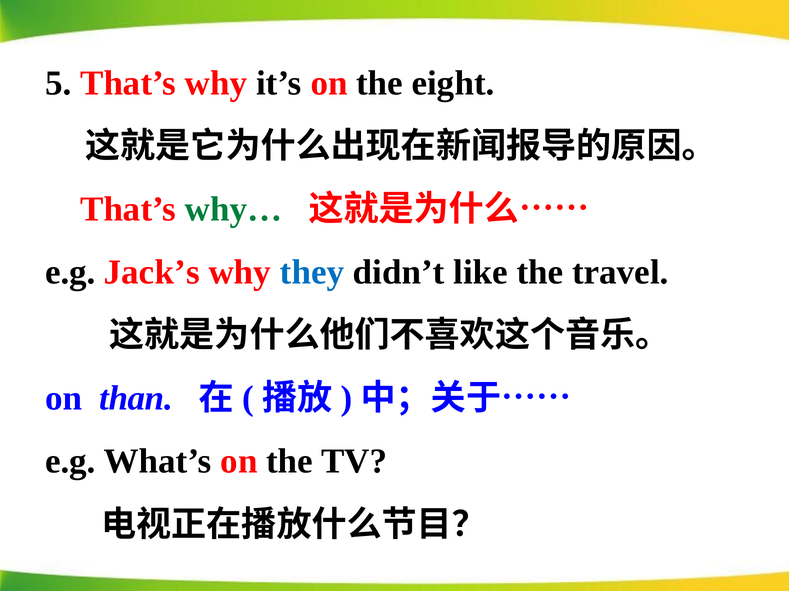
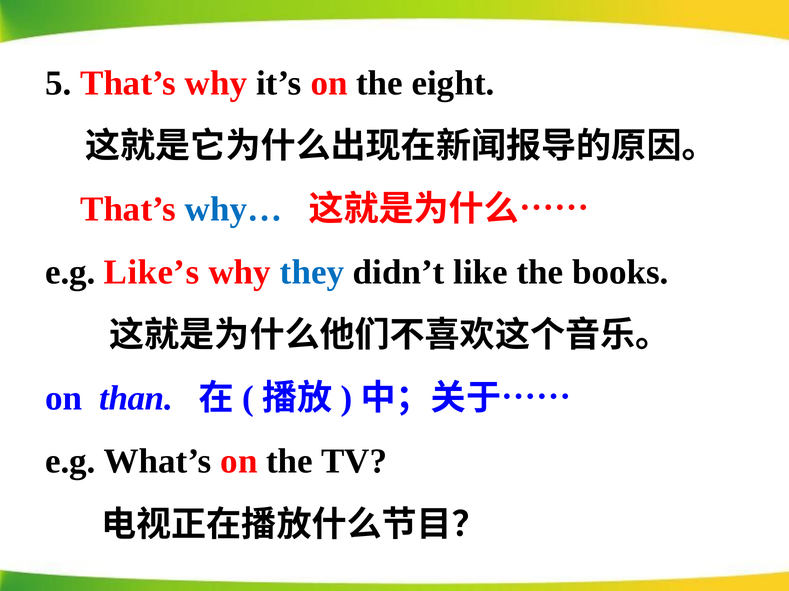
why… colour: green -> blue
Jack’s: Jack’s -> Like’s
travel: travel -> books
